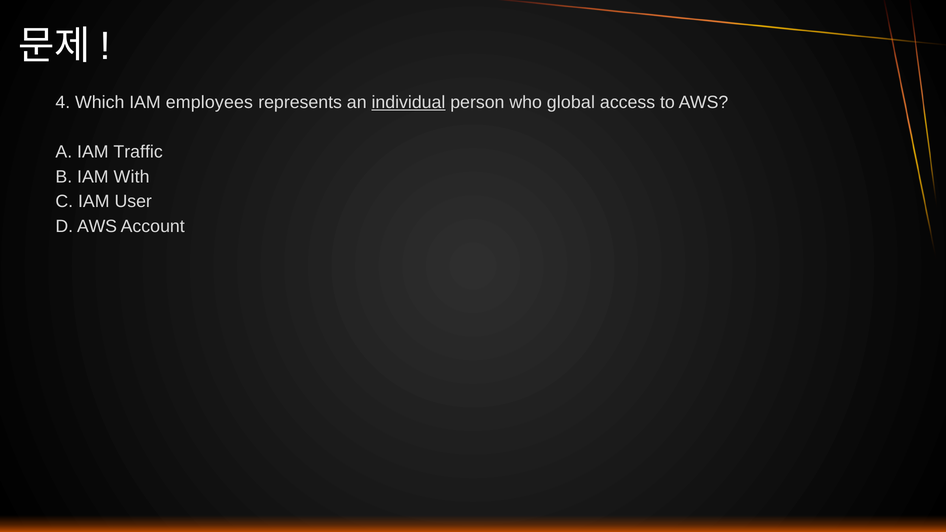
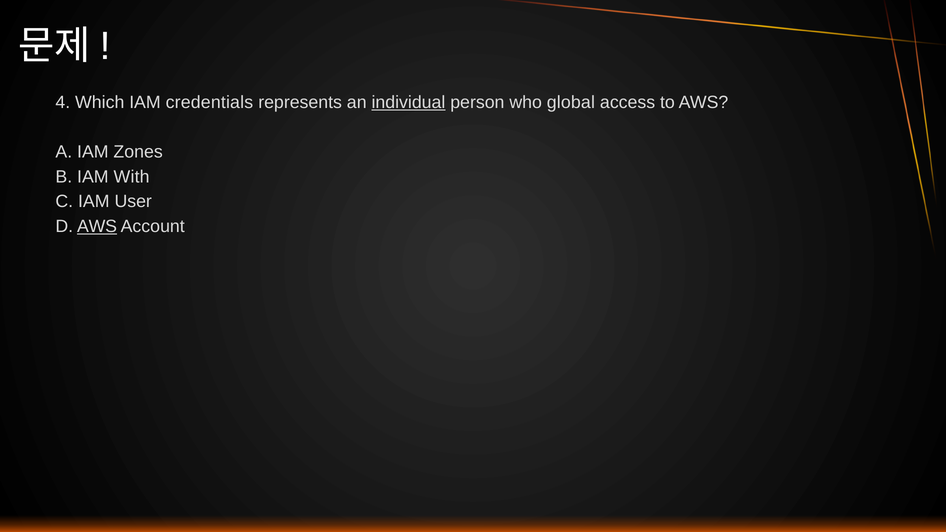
employees: employees -> credentials
Traffic: Traffic -> Zones
AWS at (97, 226) underline: none -> present
